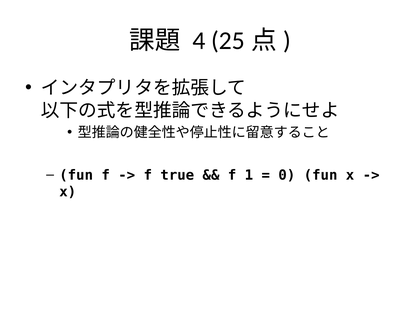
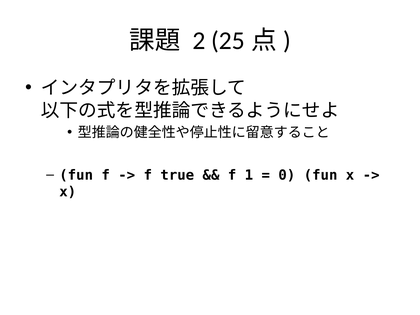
4: 4 -> 2
